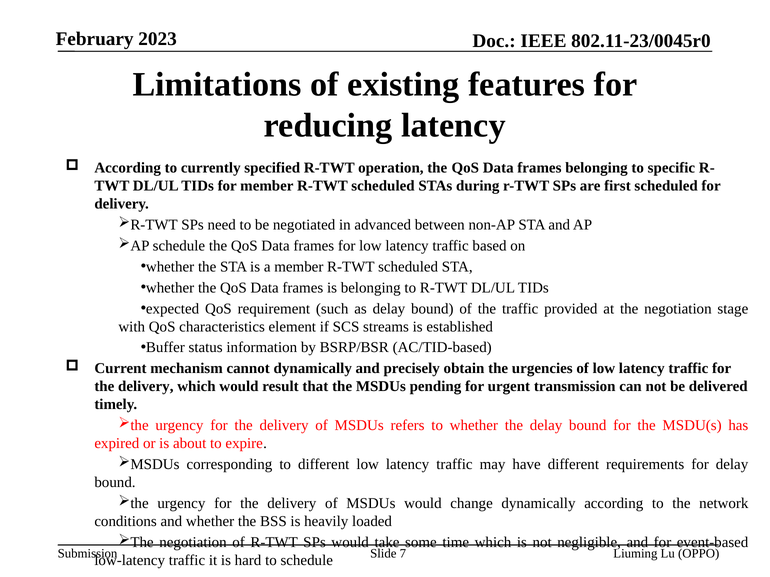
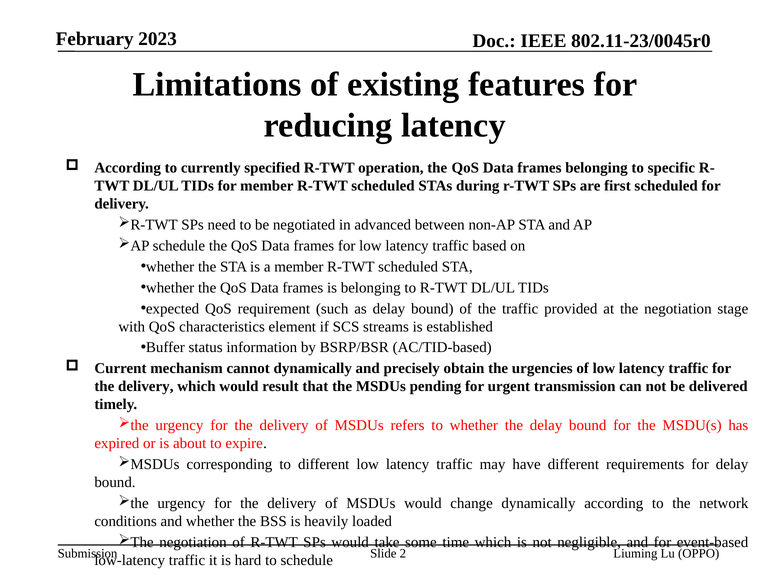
7: 7 -> 2
